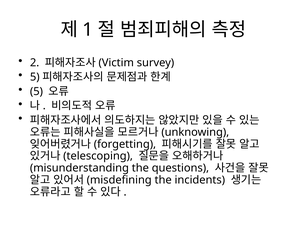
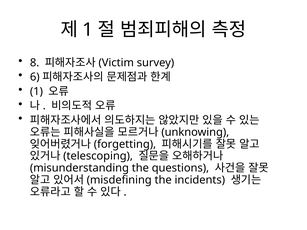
2: 2 -> 8
5 at (35, 77): 5 -> 6
5 at (36, 92): 5 -> 1
